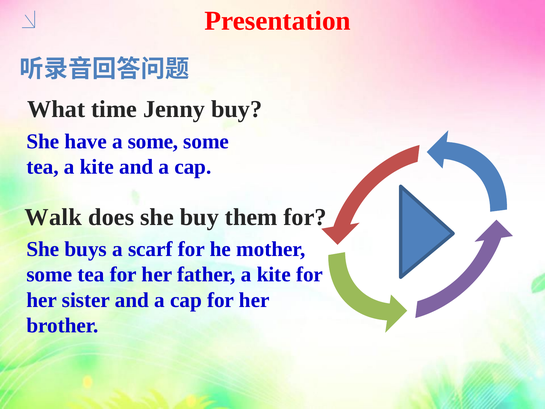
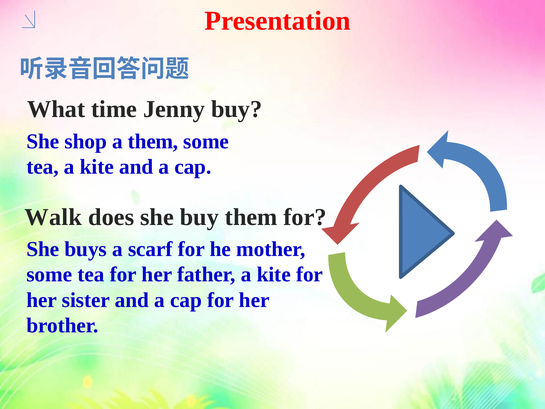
have: have -> shop
a some: some -> them
